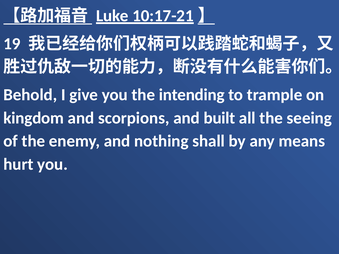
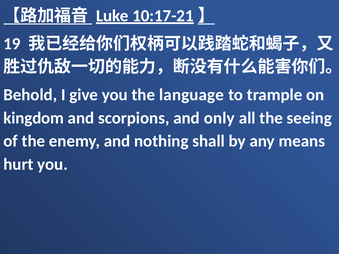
intending: intending -> language
built: built -> only
